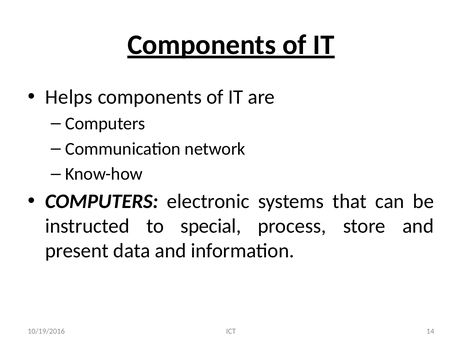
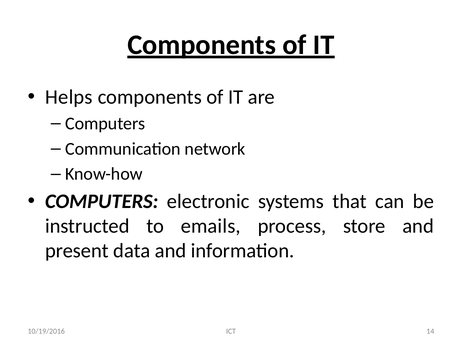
special: special -> emails
